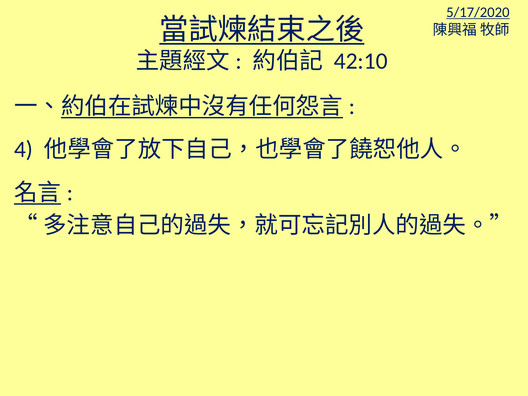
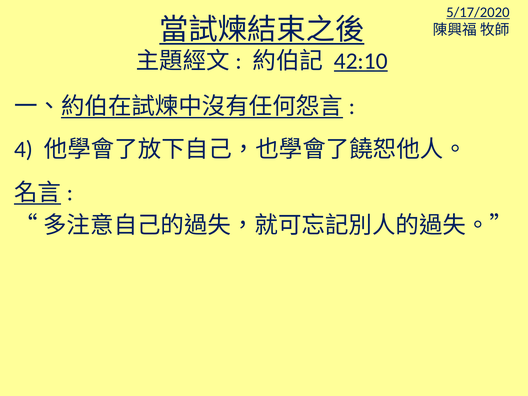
42:10 underline: none -> present
